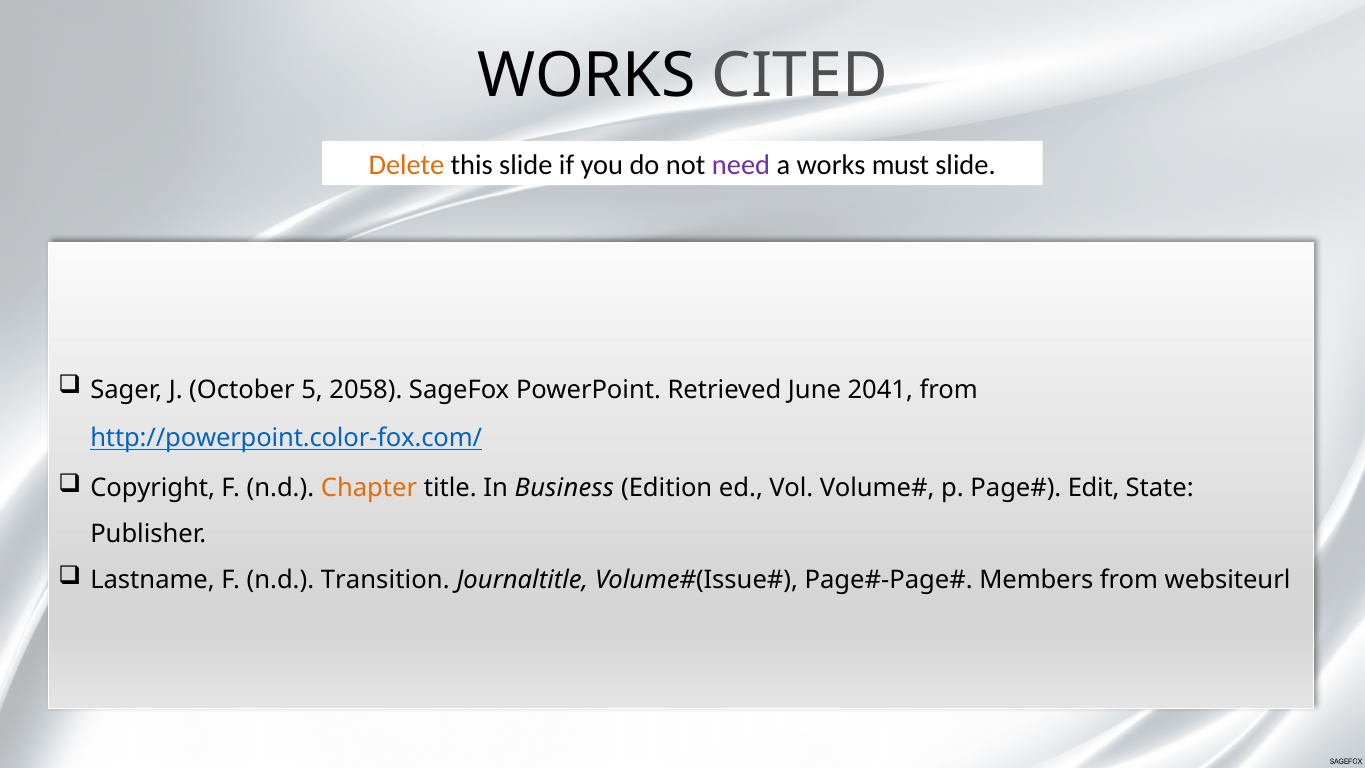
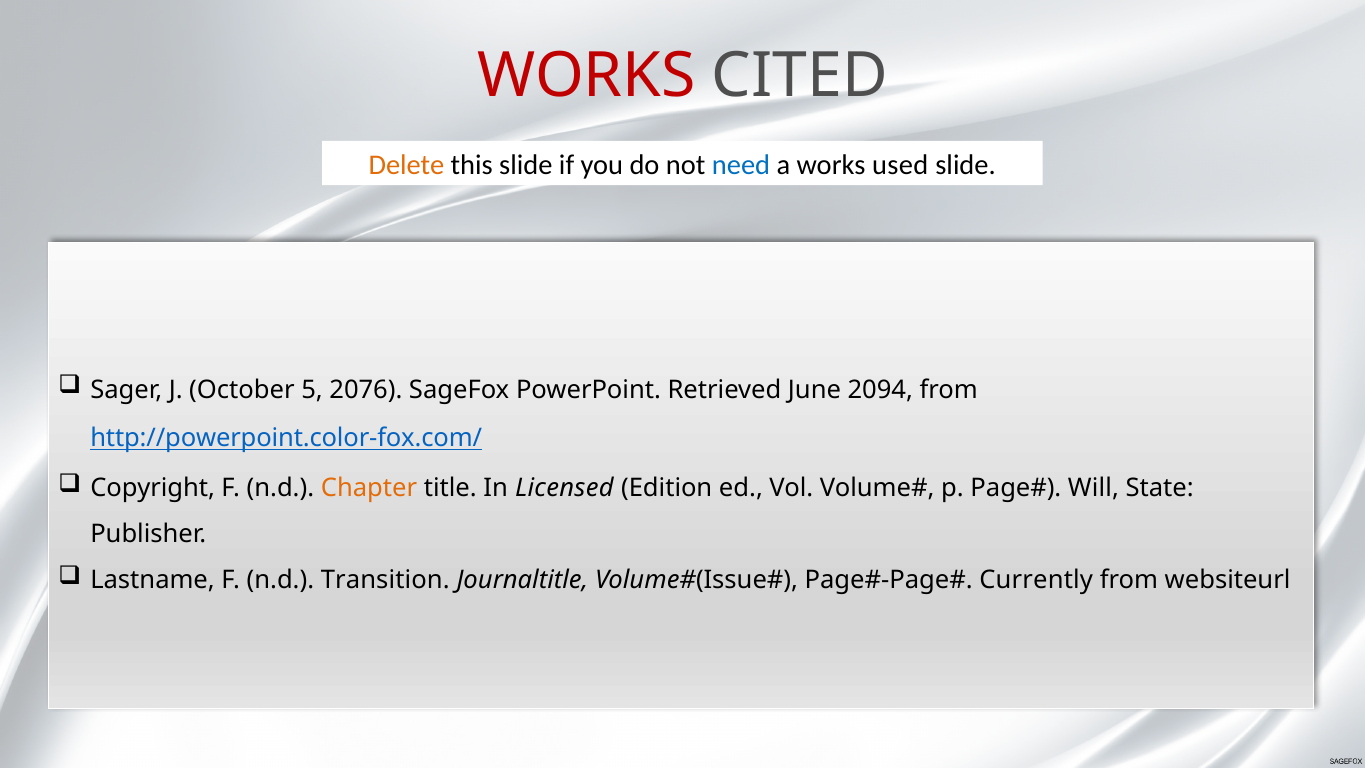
WORKS at (586, 76) colour: black -> red
need colour: purple -> blue
must: must -> used
2058: 2058 -> 2076
2041: 2041 -> 2094
Business: Business -> Licensed
Edit: Edit -> Will
Members: Members -> Currently
